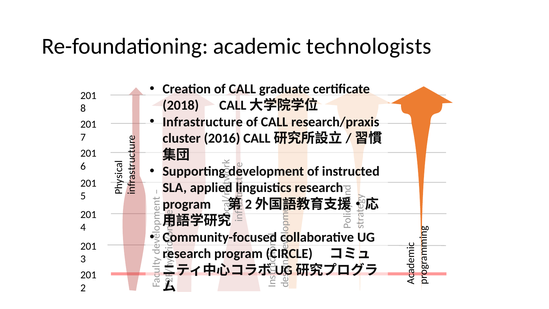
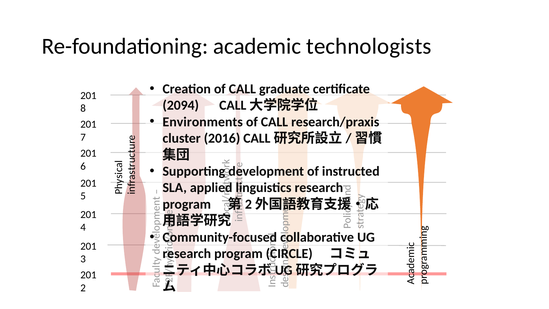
2018: 2018 -> 2094
Infrastructure: Infrastructure -> Environments
